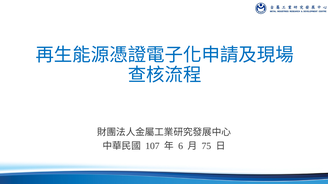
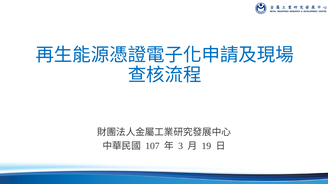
6: 6 -> 3
75: 75 -> 19
